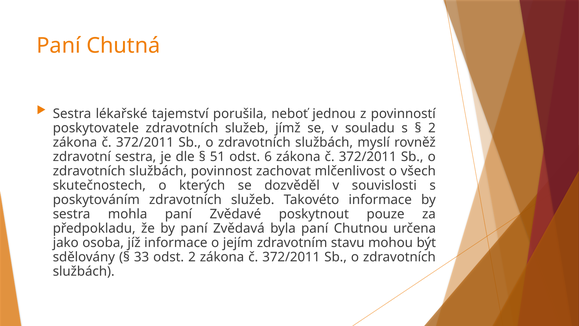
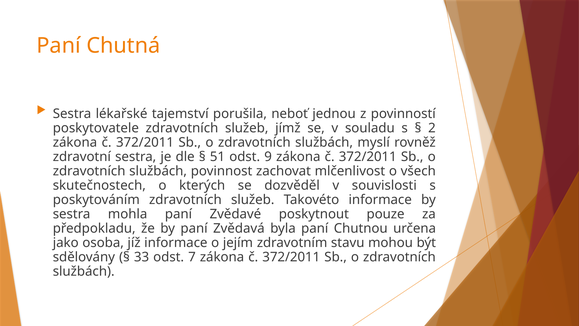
6: 6 -> 9
odst 2: 2 -> 7
